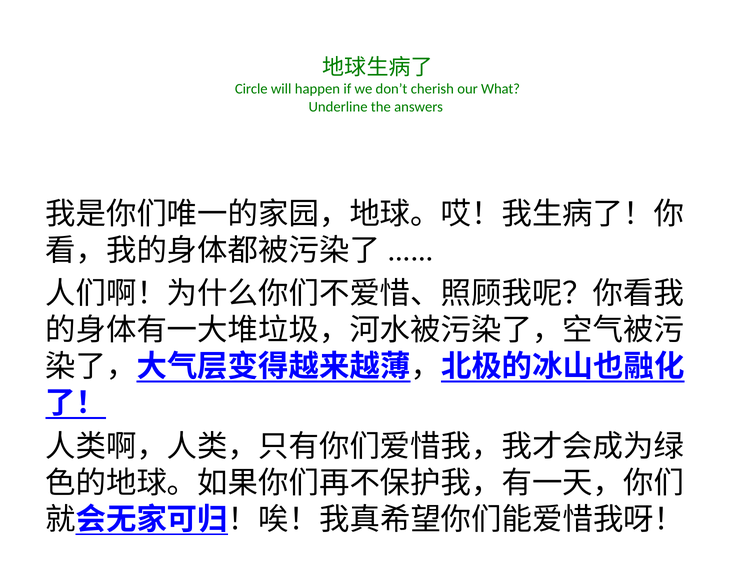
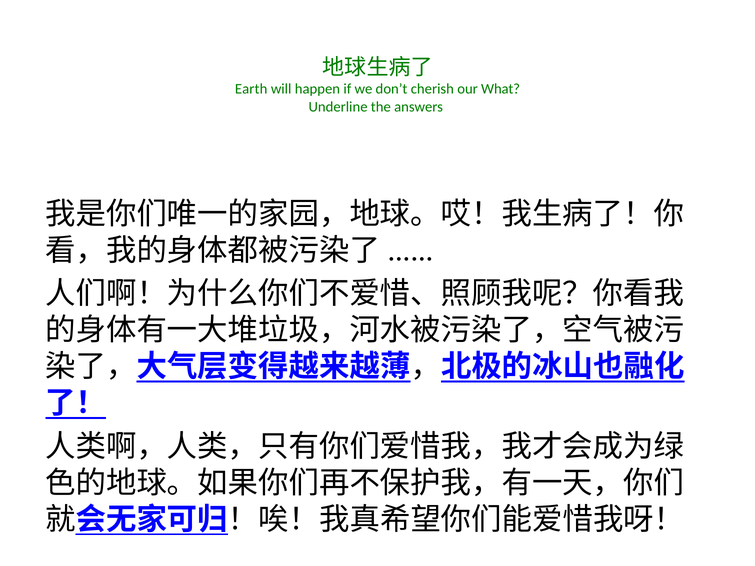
Circle: Circle -> Earth
